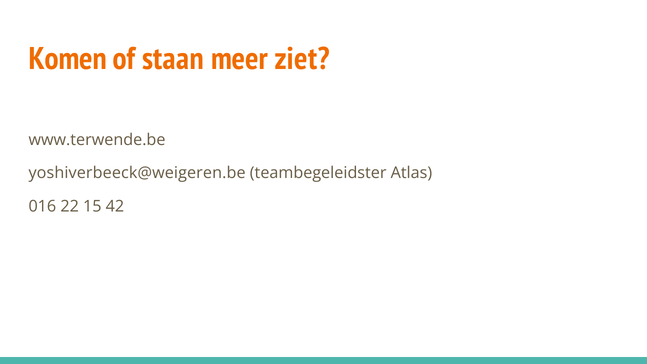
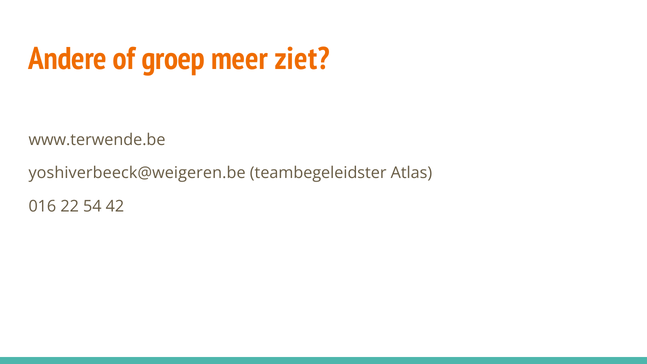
Komen: Komen -> Andere
staan: staan -> groep
15: 15 -> 54
